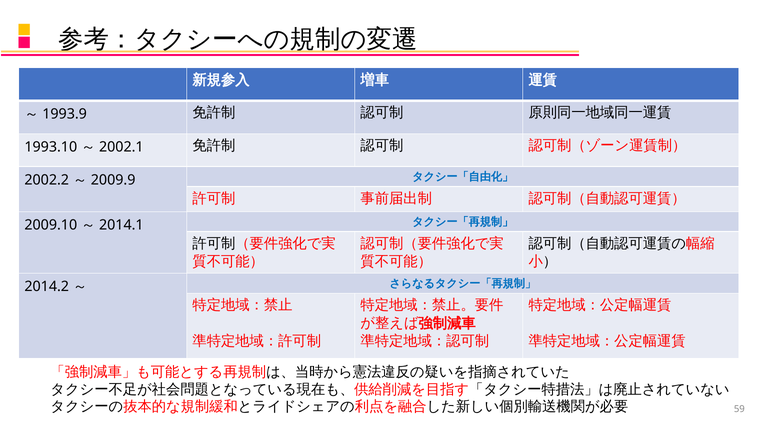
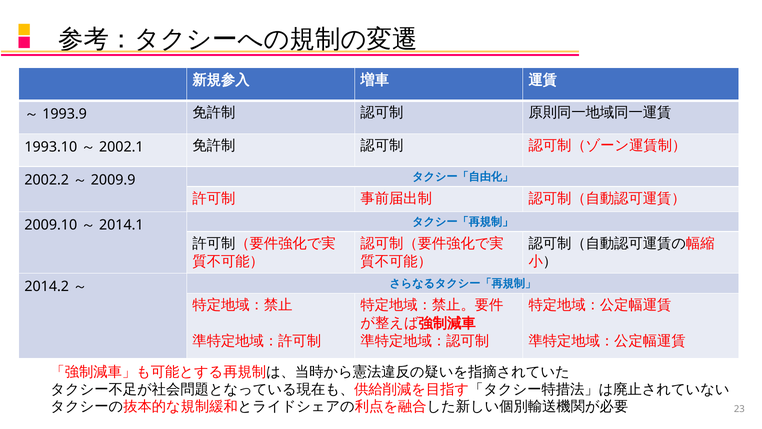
59: 59 -> 23
